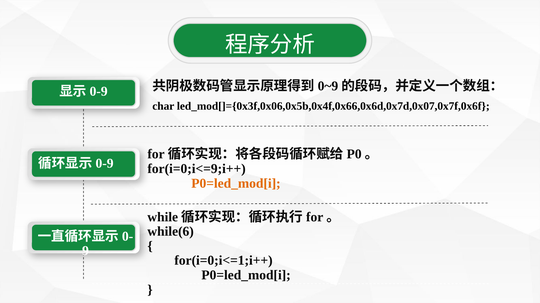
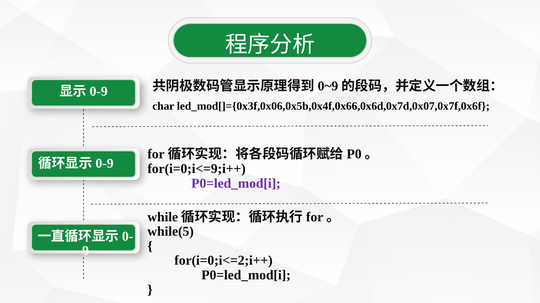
P0=led_mod[i at (236, 184) colour: orange -> purple
while(6: while(6 -> while(5
for(i=0;i<=1;i++: for(i=0;i<=1;i++ -> for(i=0;i<=2;i++
